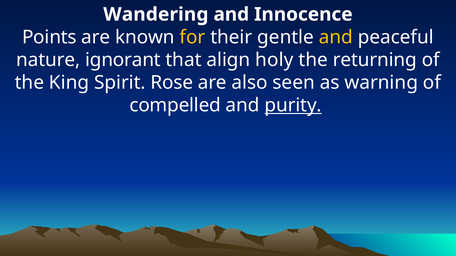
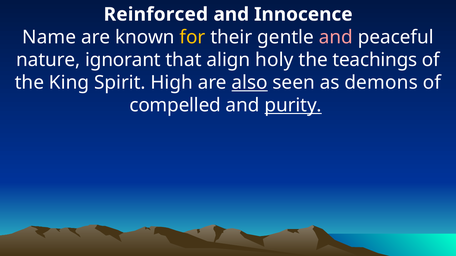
Wandering: Wandering -> Reinforced
Points: Points -> Name
and at (336, 37) colour: yellow -> pink
returning: returning -> teachings
Rose: Rose -> High
also underline: none -> present
warning: warning -> demons
